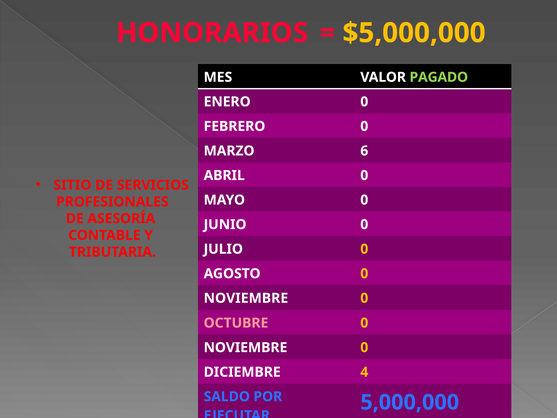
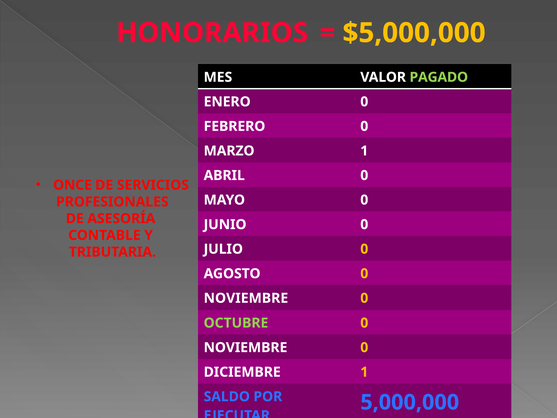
MARZO 6: 6 -> 1
SITIO: SITIO -> ONCE
OCTUBRE colour: pink -> light green
DICIEMBRE 4: 4 -> 1
